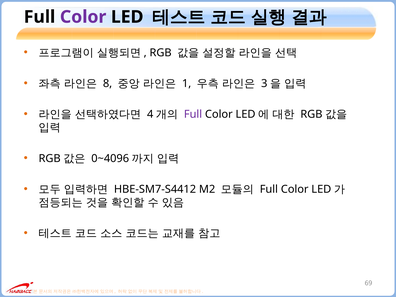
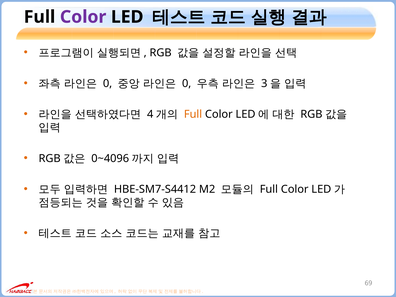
8 at (108, 84): 8 -> 0
1 at (187, 84): 1 -> 0
Full at (193, 114) colour: purple -> orange
